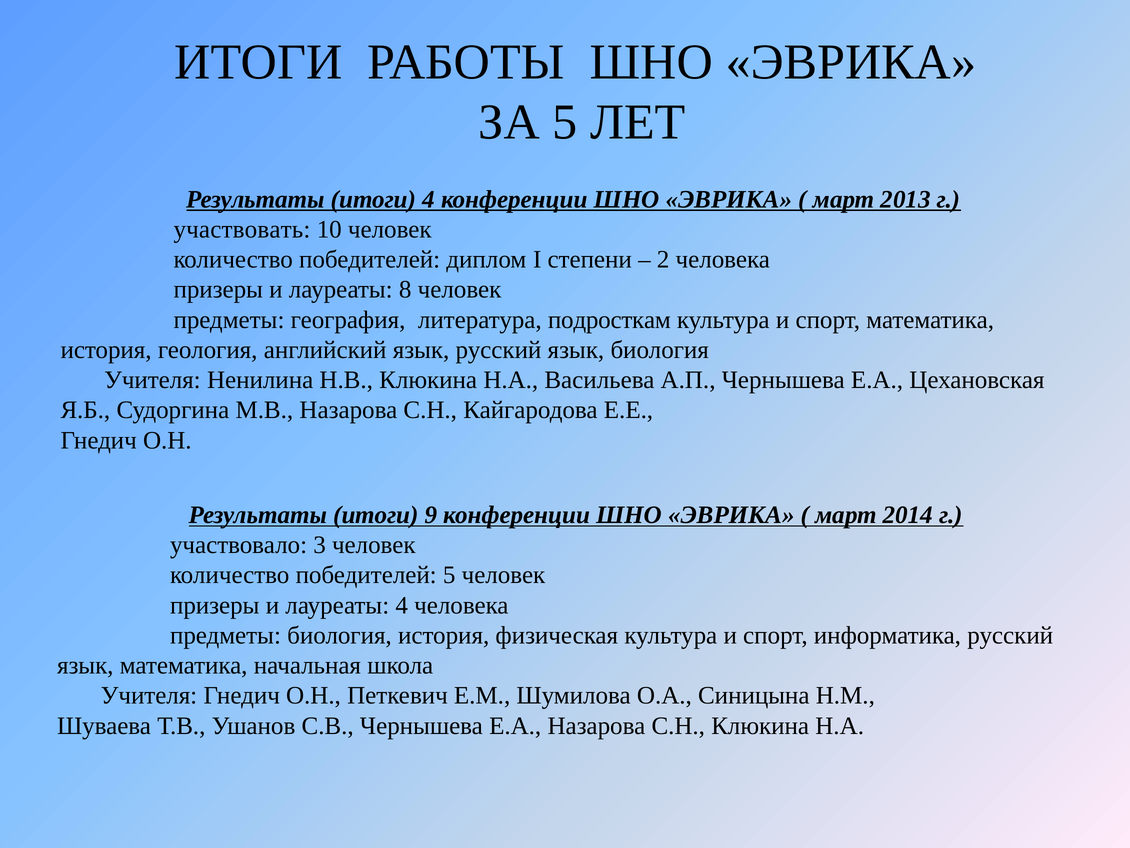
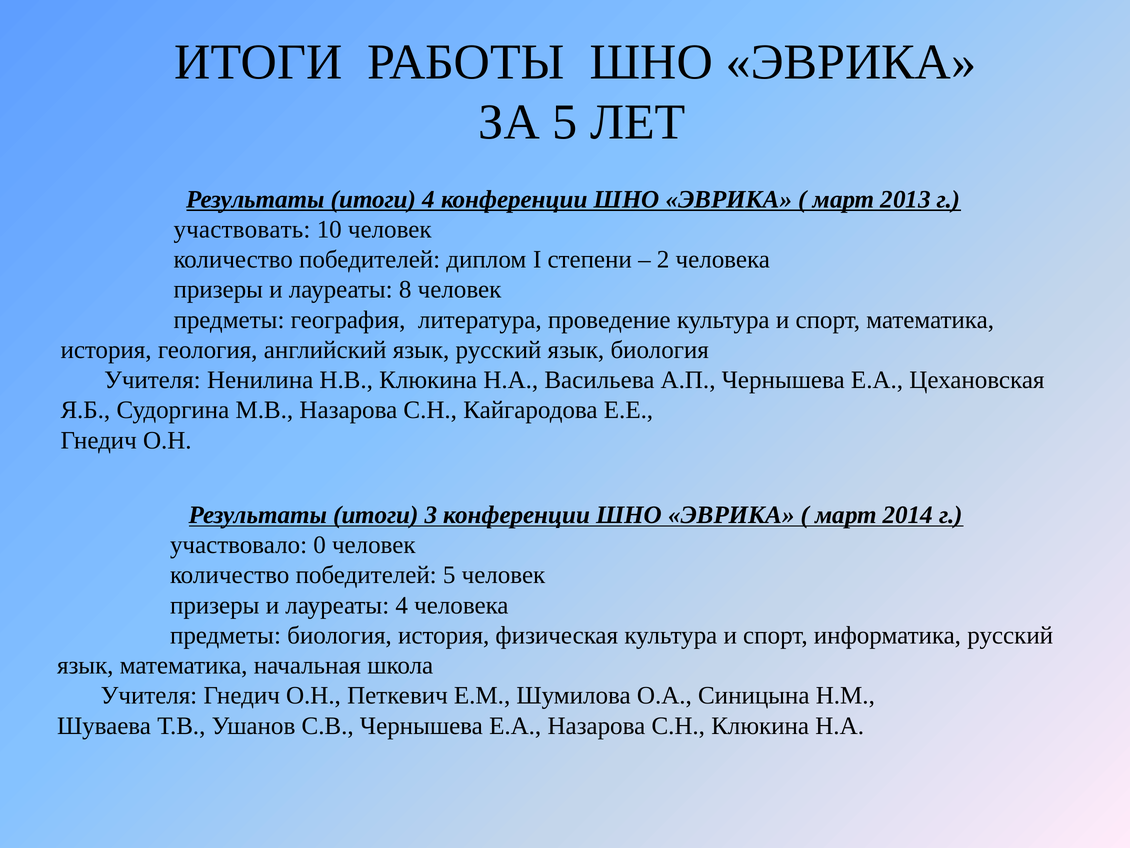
подросткам: подросткам -> проведение
9: 9 -> 3
3: 3 -> 0
